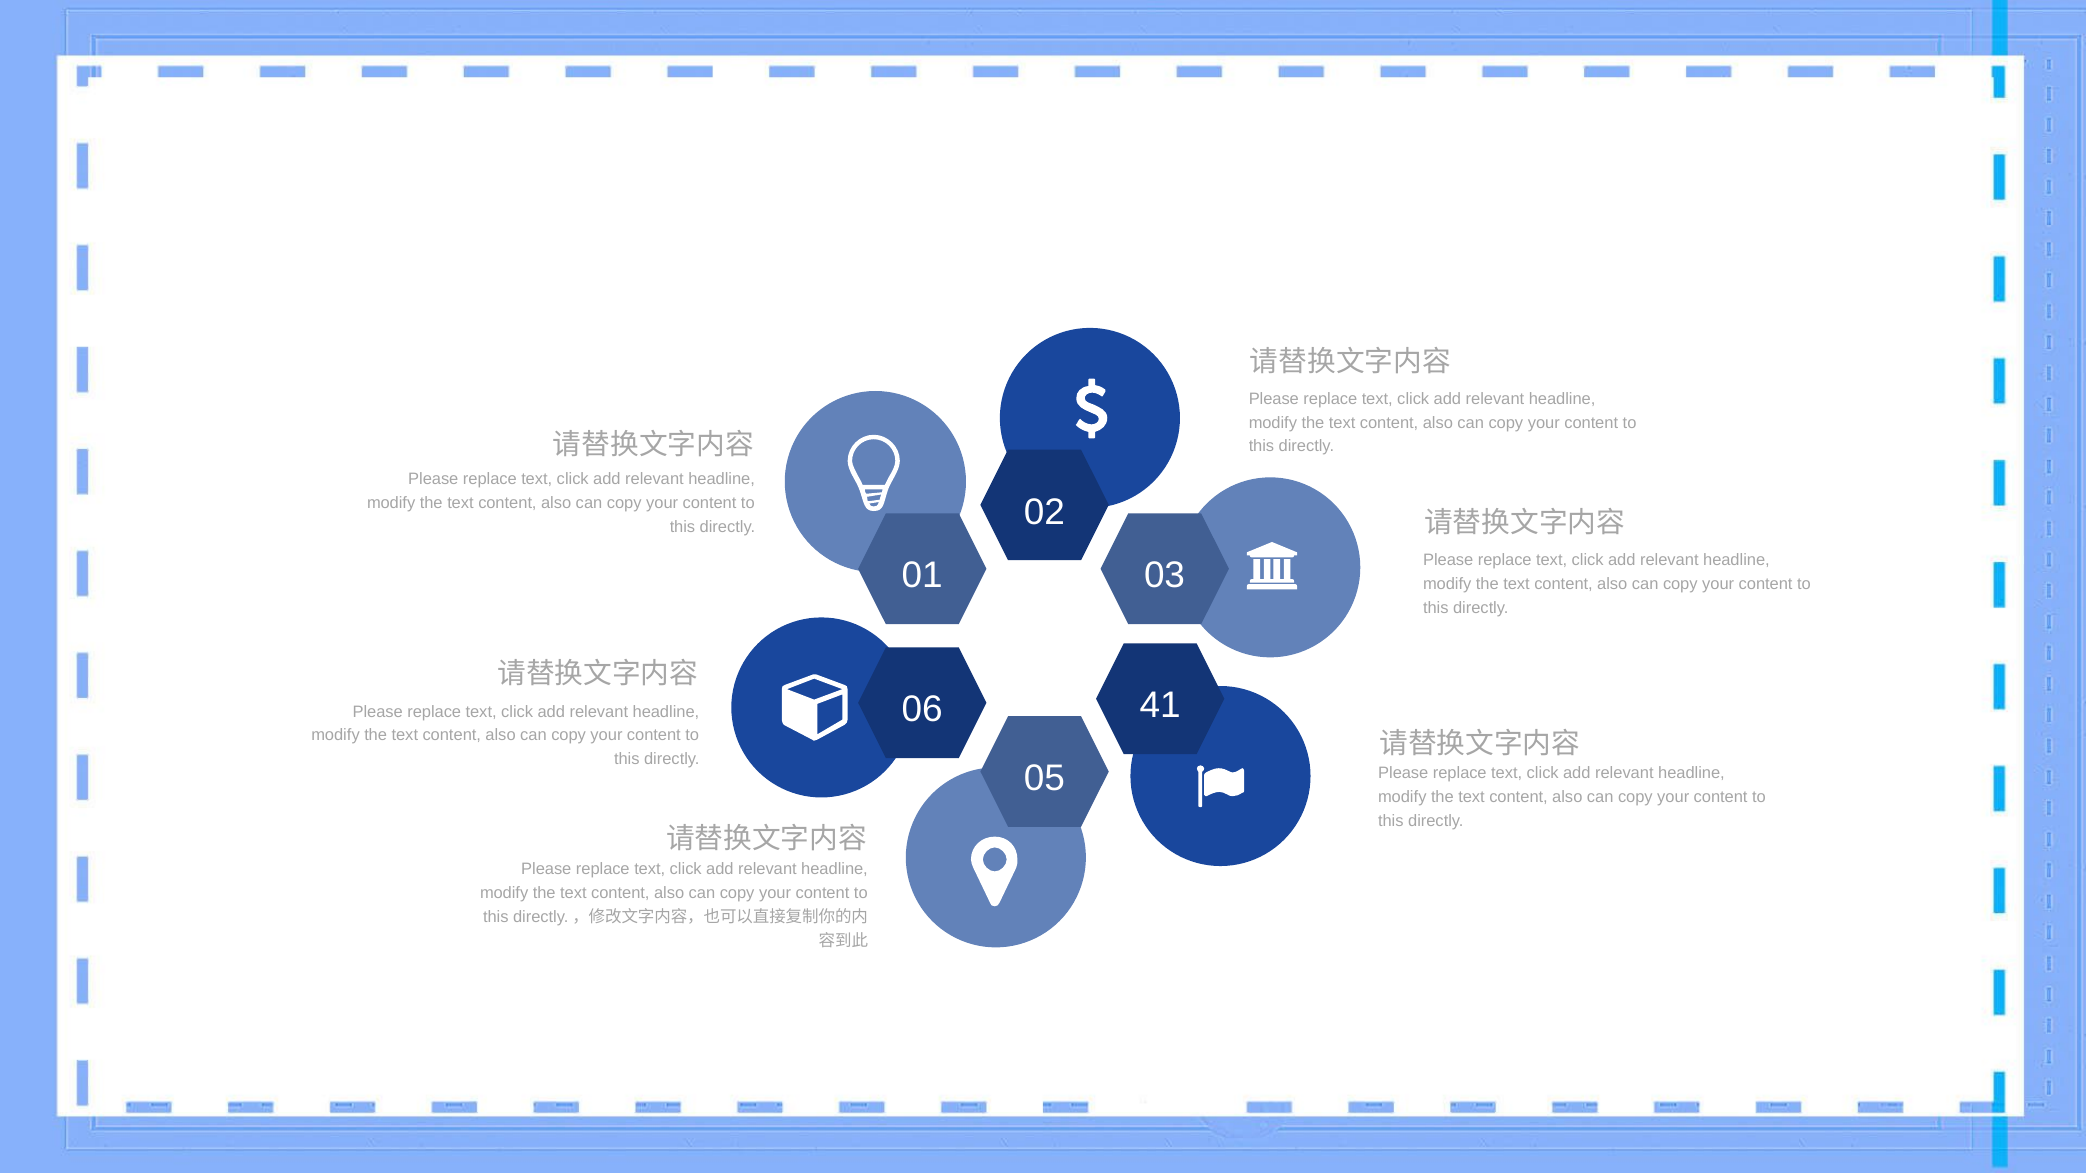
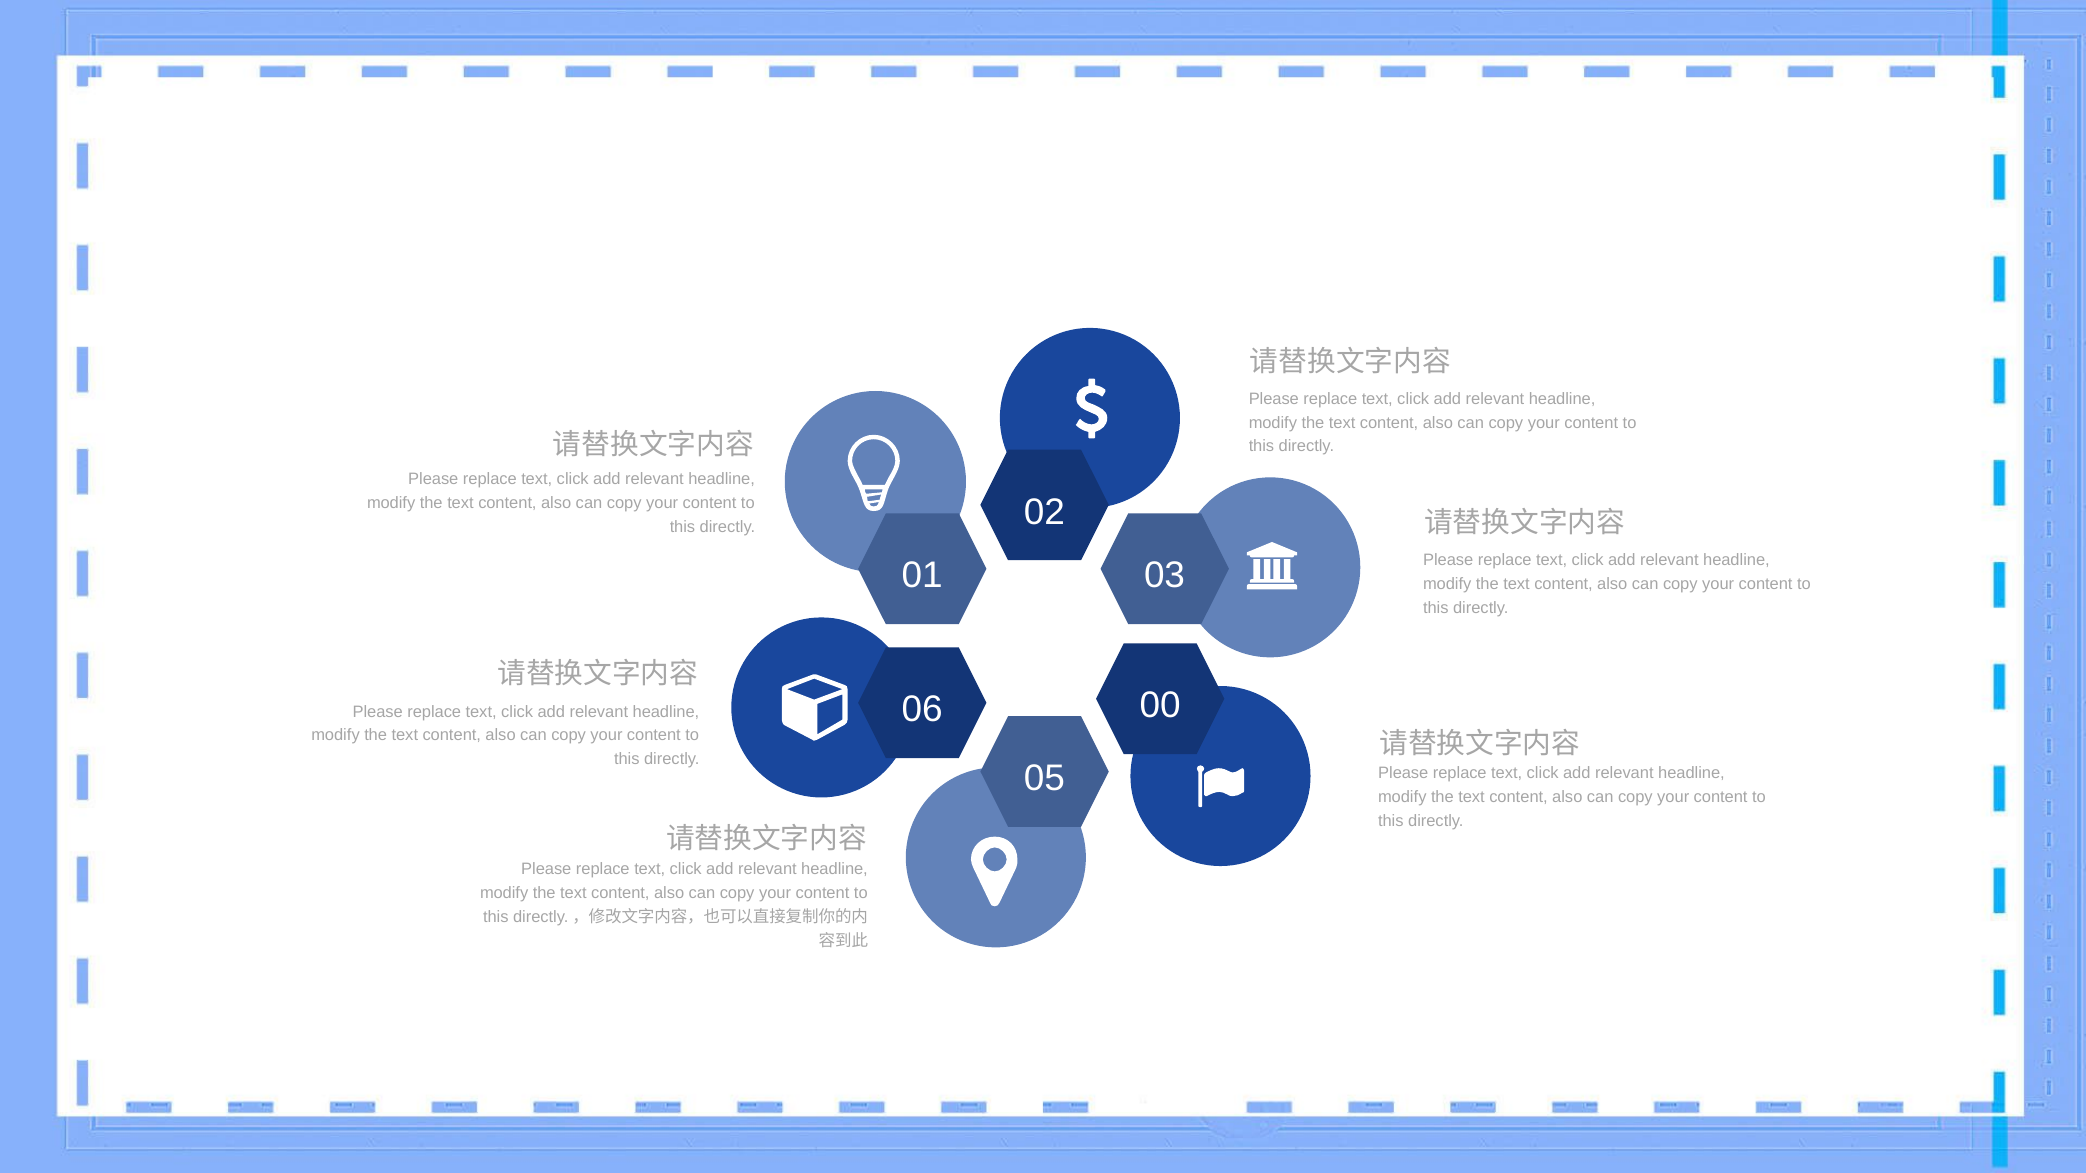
41: 41 -> 00
